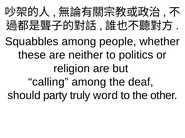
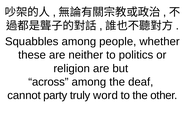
calling: calling -> across
should: should -> cannot
